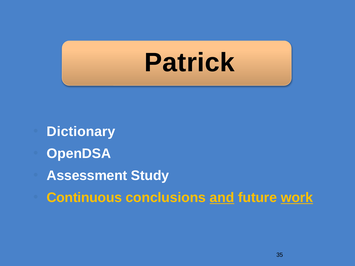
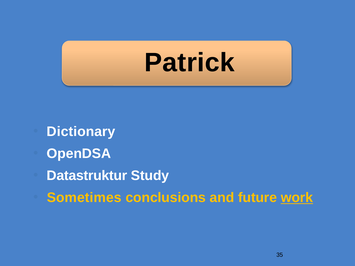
Assessment: Assessment -> Datastruktur
Continuous: Continuous -> Sometimes
and underline: present -> none
